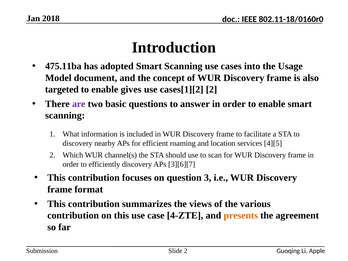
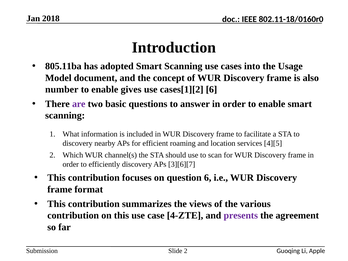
475.11ba: 475.11ba -> 805.11ba
targeted: targeted -> number
cases[1][2 2: 2 -> 6
question 3: 3 -> 6
presents colour: orange -> purple
